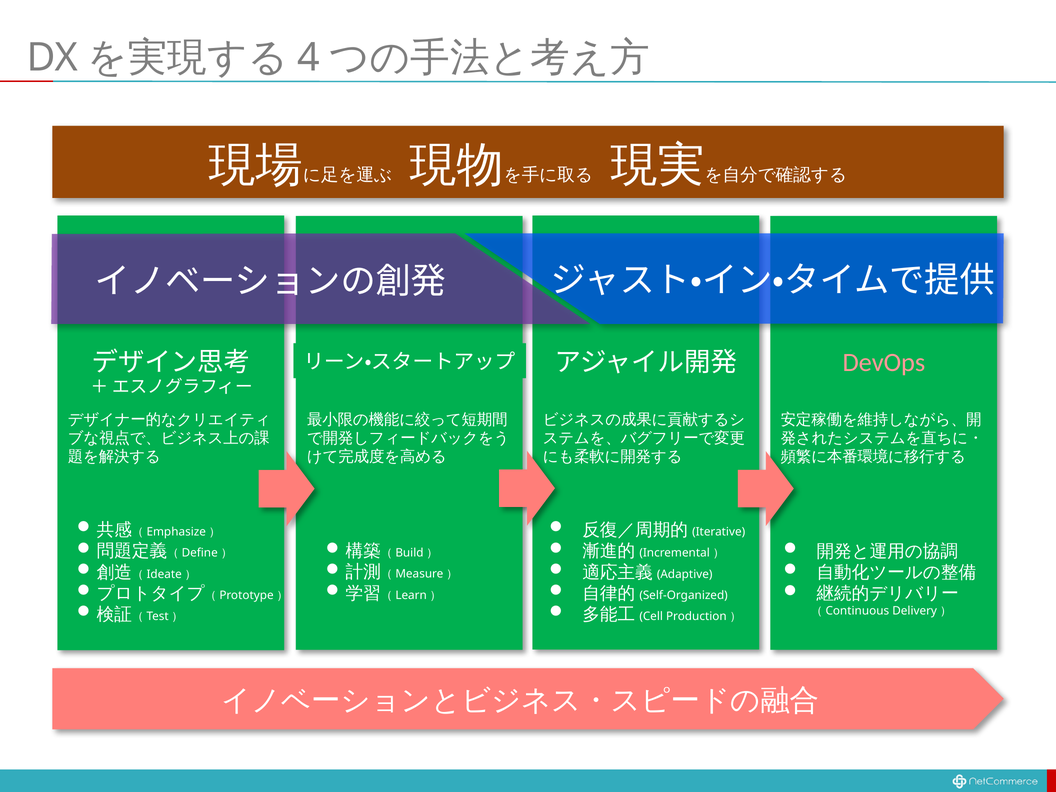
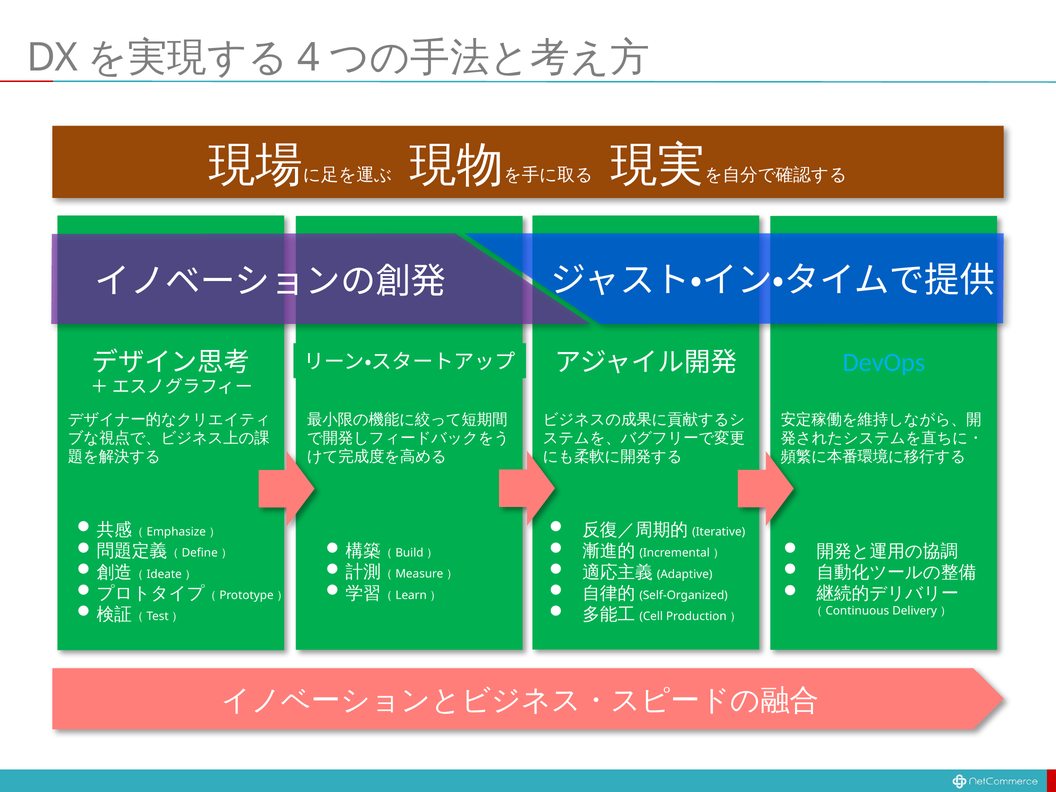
DevOps colour: pink -> light blue
